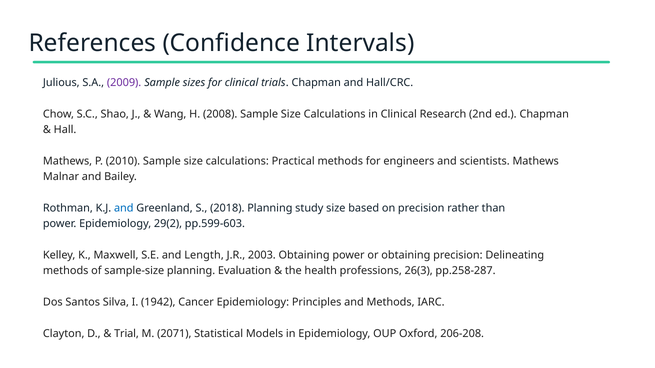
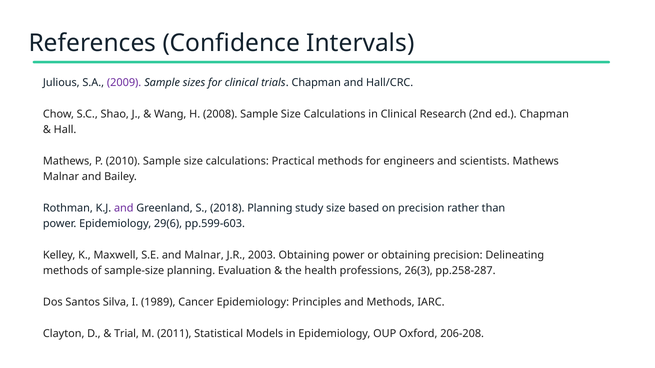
and at (124, 208) colour: blue -> purple
29(2: 29(2 -> 29(6
and Length: Length -> Malnar
1942: 1942 -> 1989
2071: 2071 -> 2011
